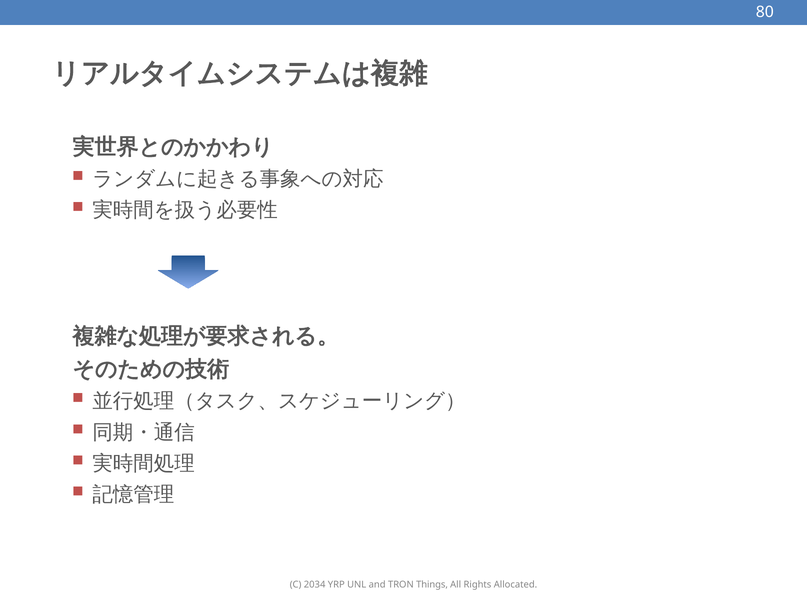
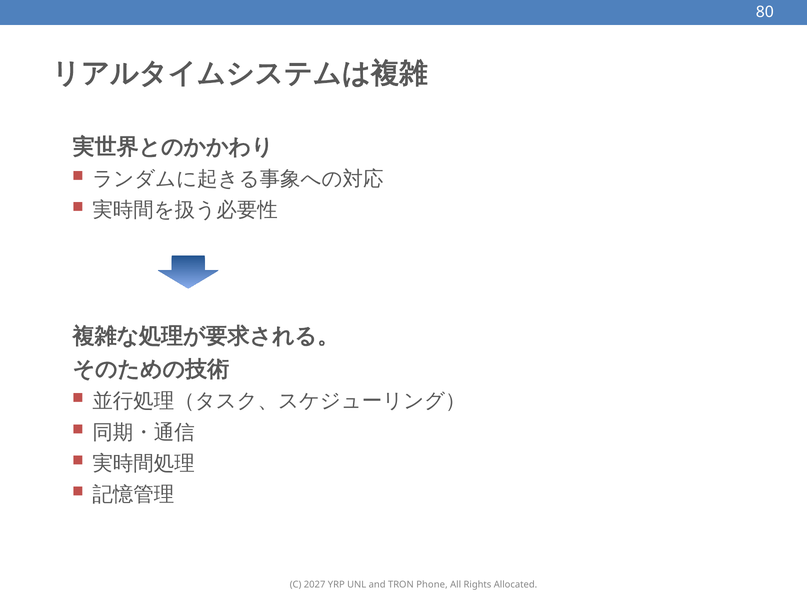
2034: 2034 -> 2027
Things: Things -> Phone
